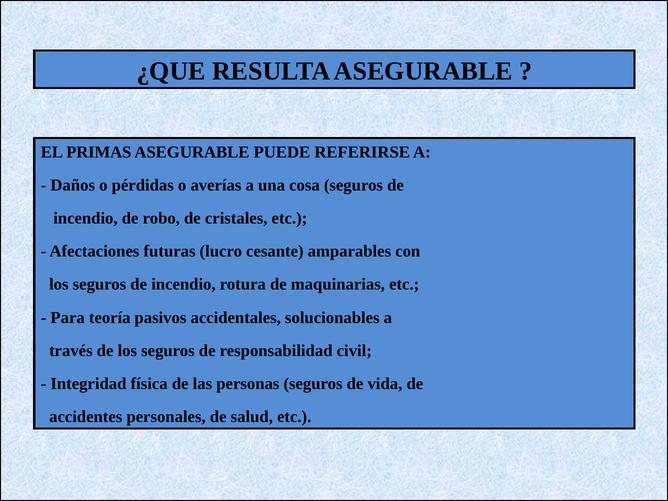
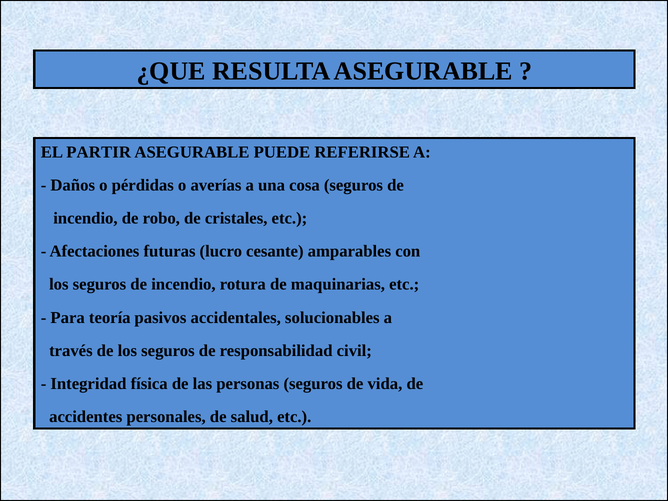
PRIMAS: PRIMAS -> PARTIR
